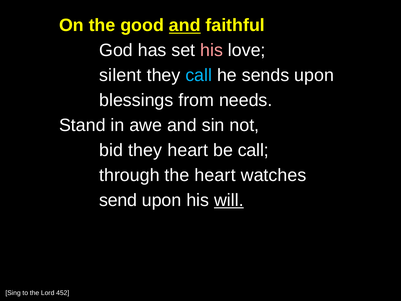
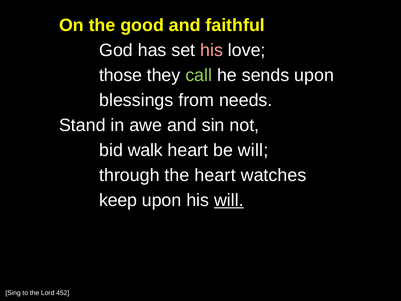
and at (185, 25) underline: present -> none
silent: silent -> those
call at (199, 75) colour: light blue -> light green
bid they: they -> walk
be call: call -> will
send: send -> keep
